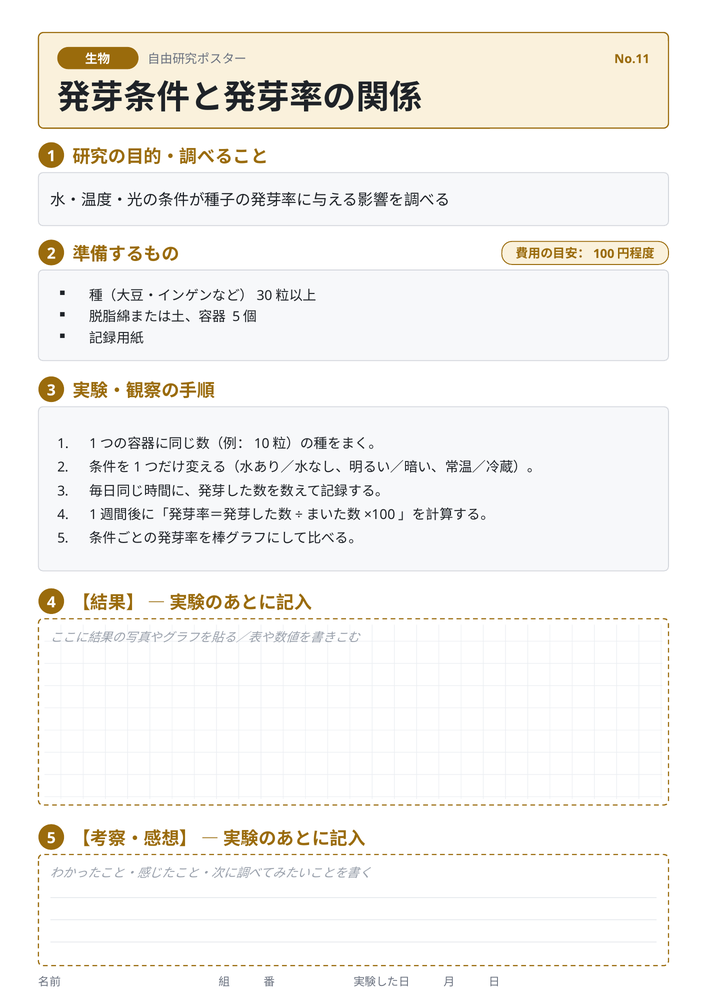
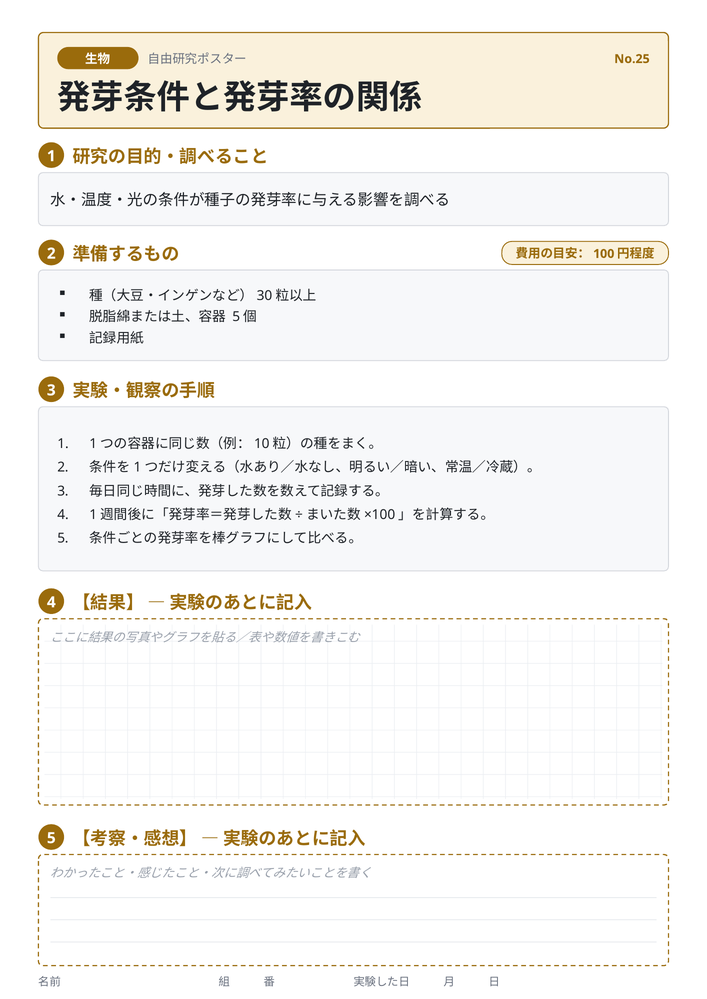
No.11: No.11 -> No.25
